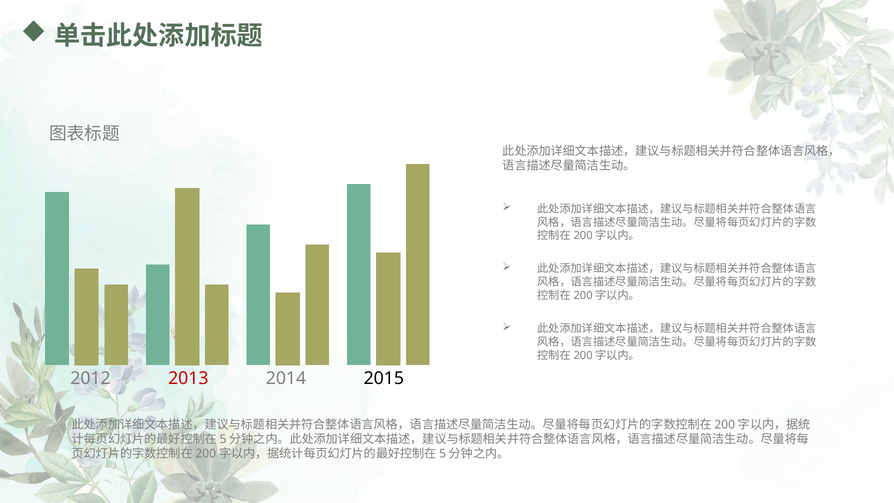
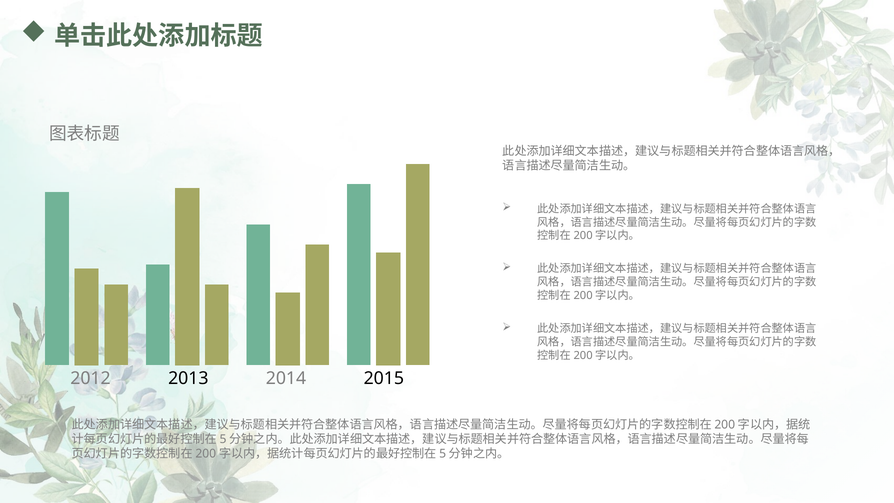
2013 colour: red -> black
